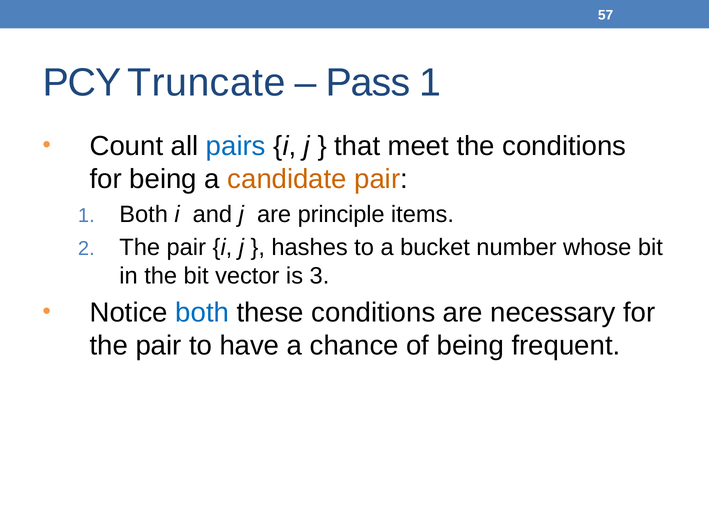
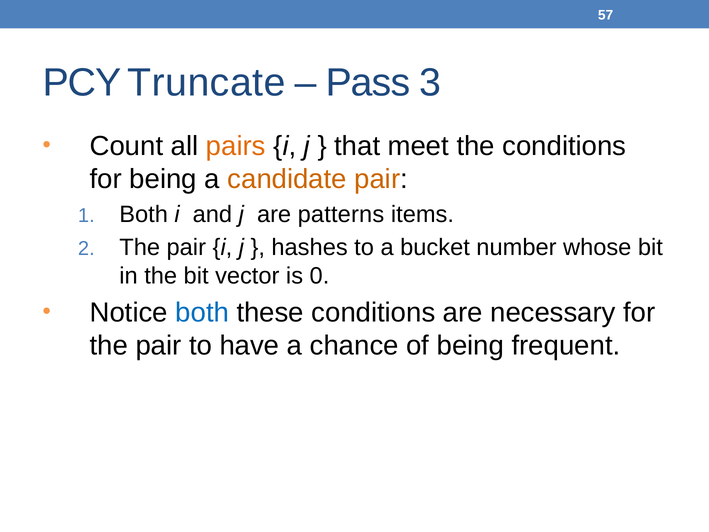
Pass 1: 1 -> 3
pairs colour: blue -> orange
principle: principle -> patterns
3: 3 -> 0
